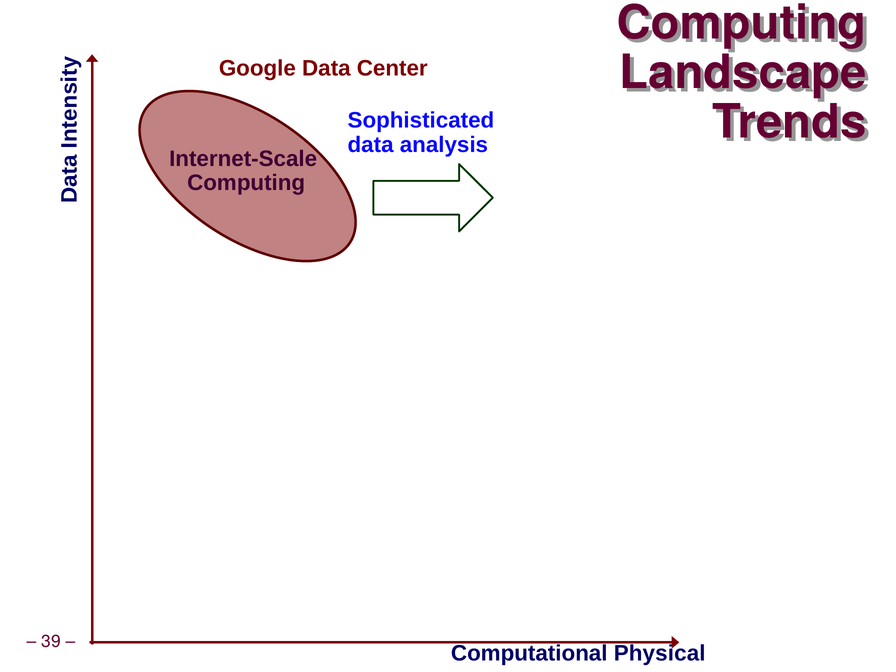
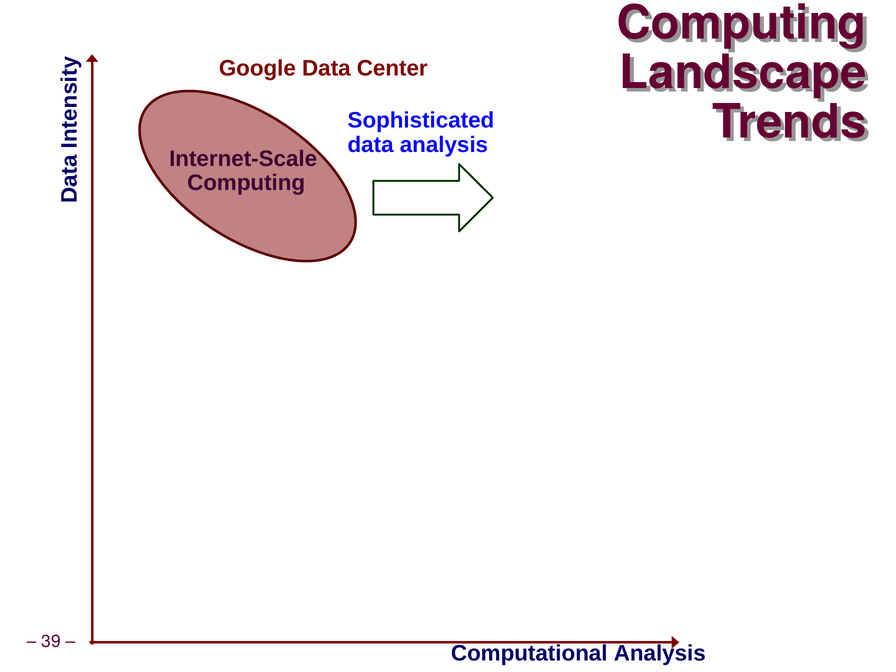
Computational Physical: Physical -> Analysis
